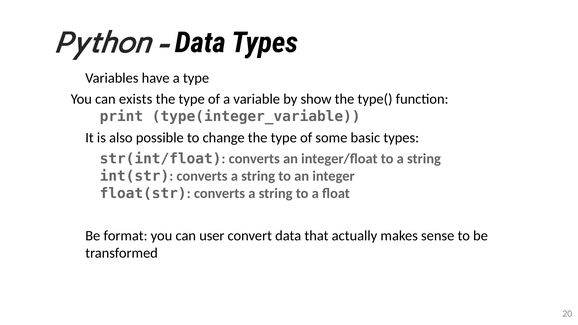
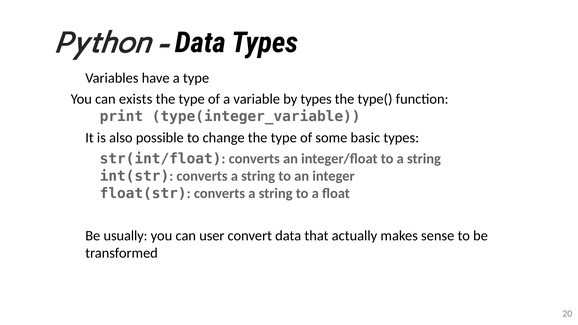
by show: show -> types
format: format -> usually
